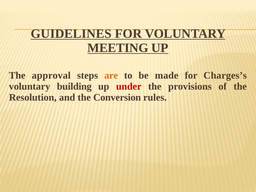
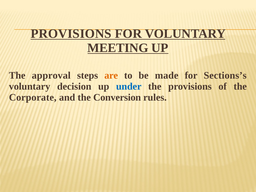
GUIDELINES at (71, 34): GUIDELINES -> PROVISIONS
Charges’s: Charges’s -> Sections’s
building: building -> decision
under colour: red -> blue
Resolution: Resolution -> Corporate
